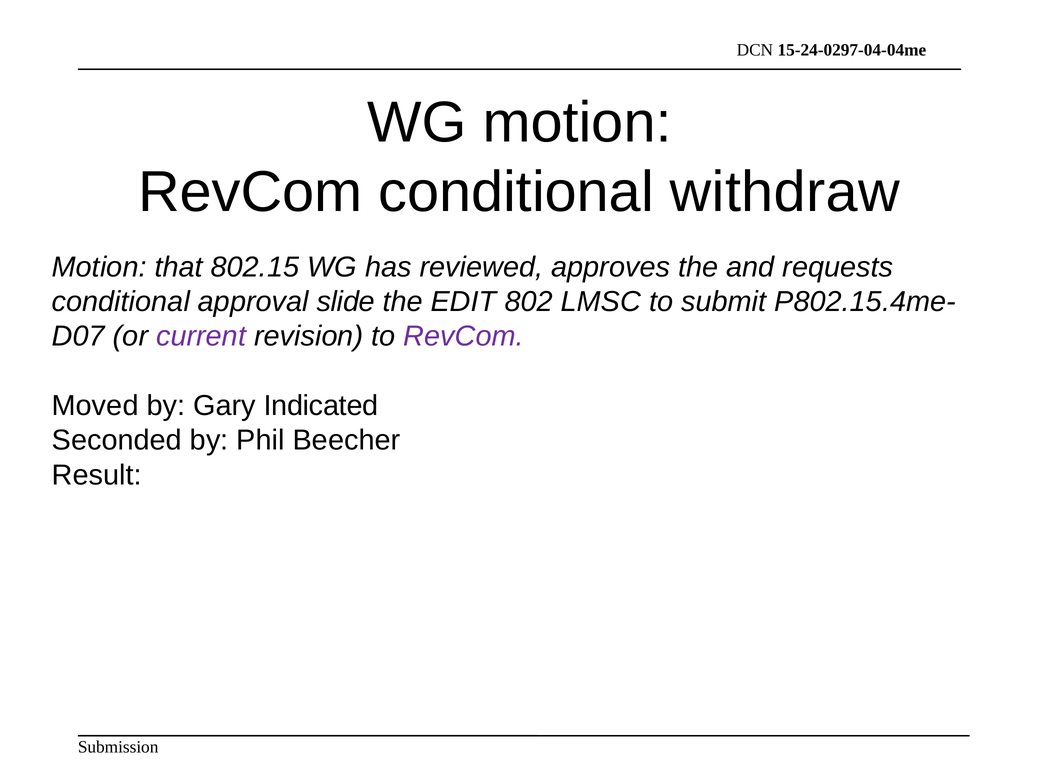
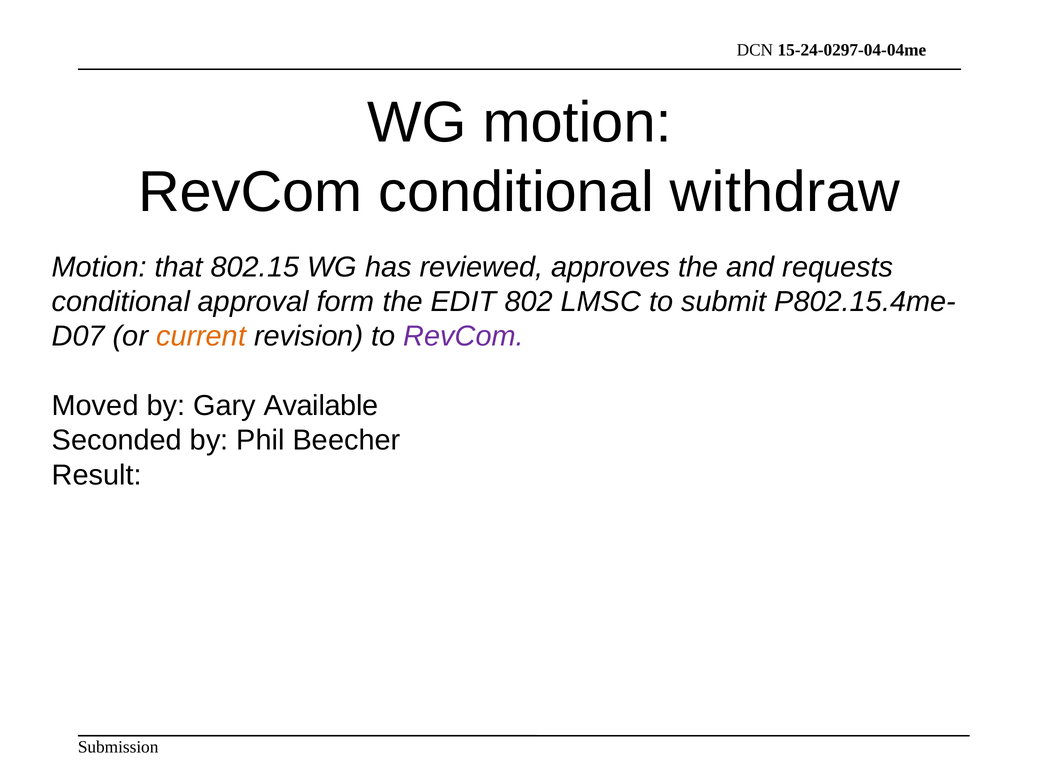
slide: slide -> form
current colour: purple -> orange
Indicated: Indicated -> Available
